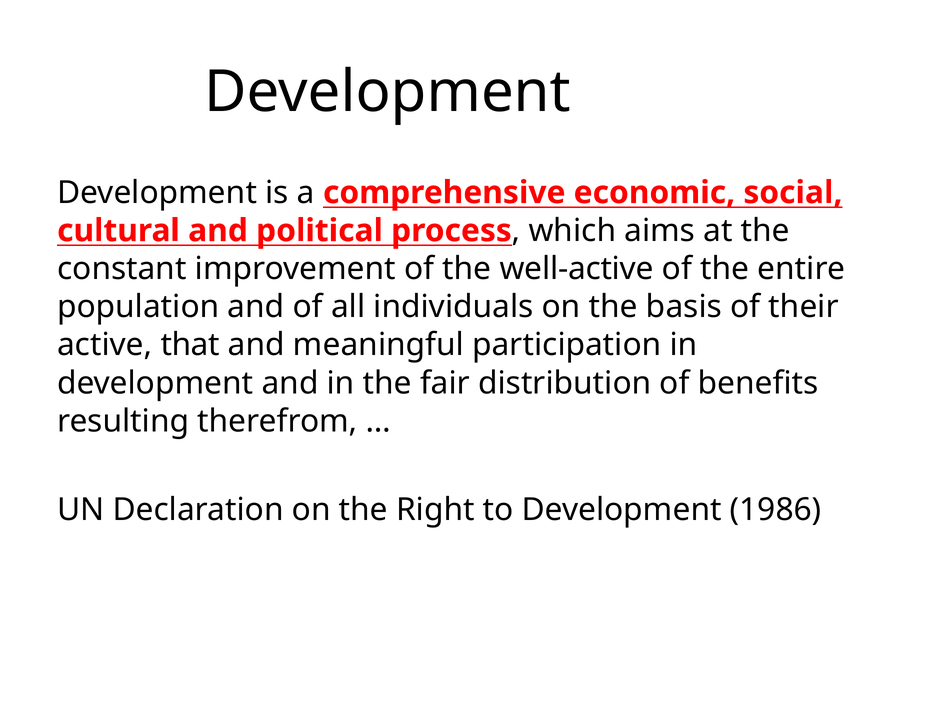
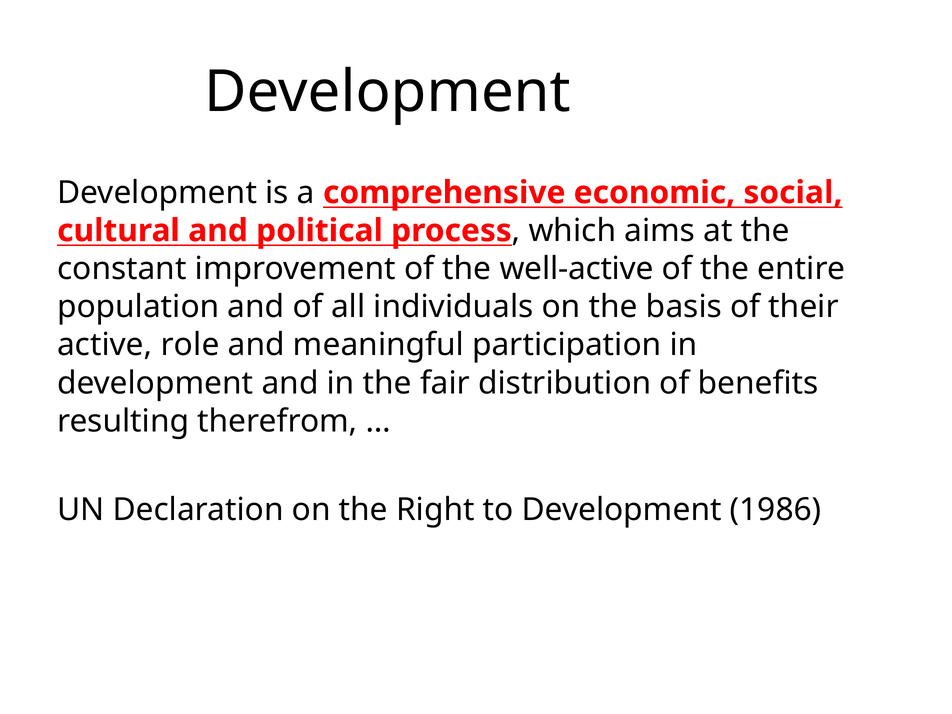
that: that -> role
